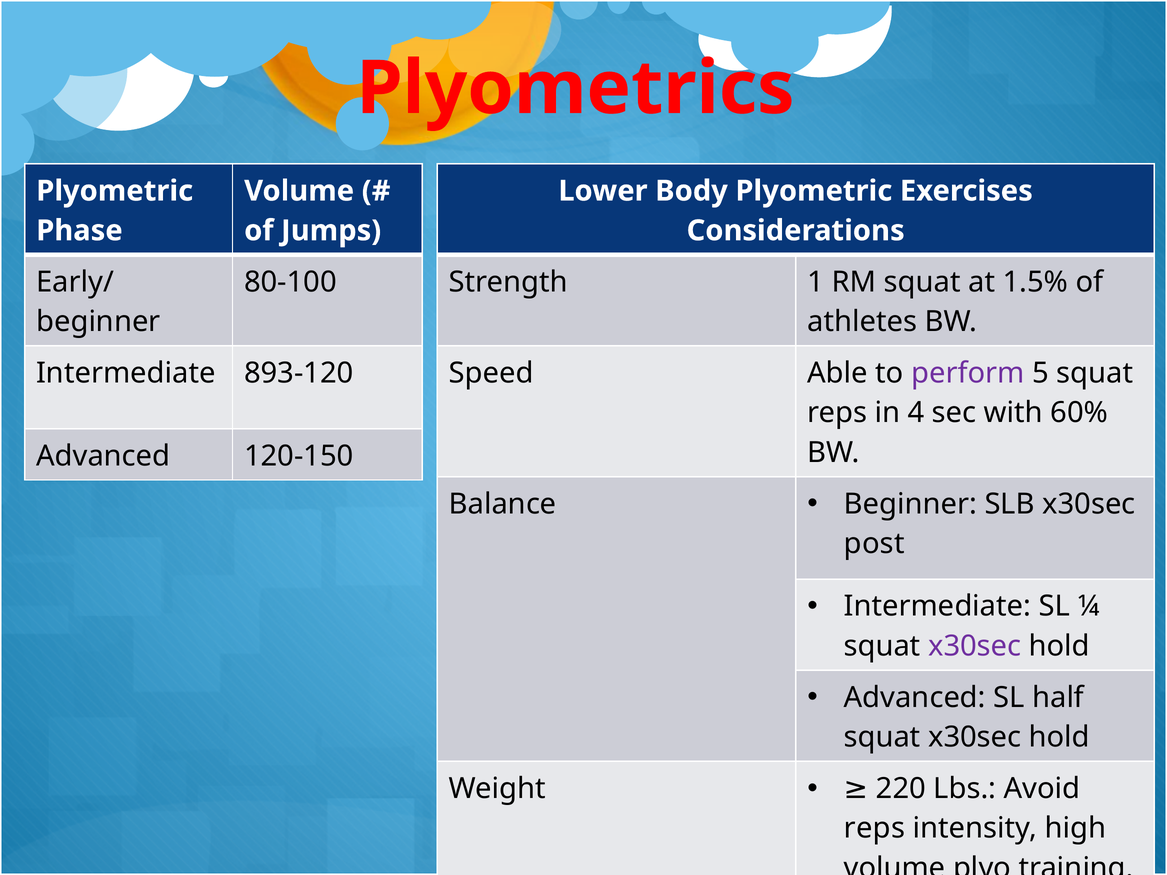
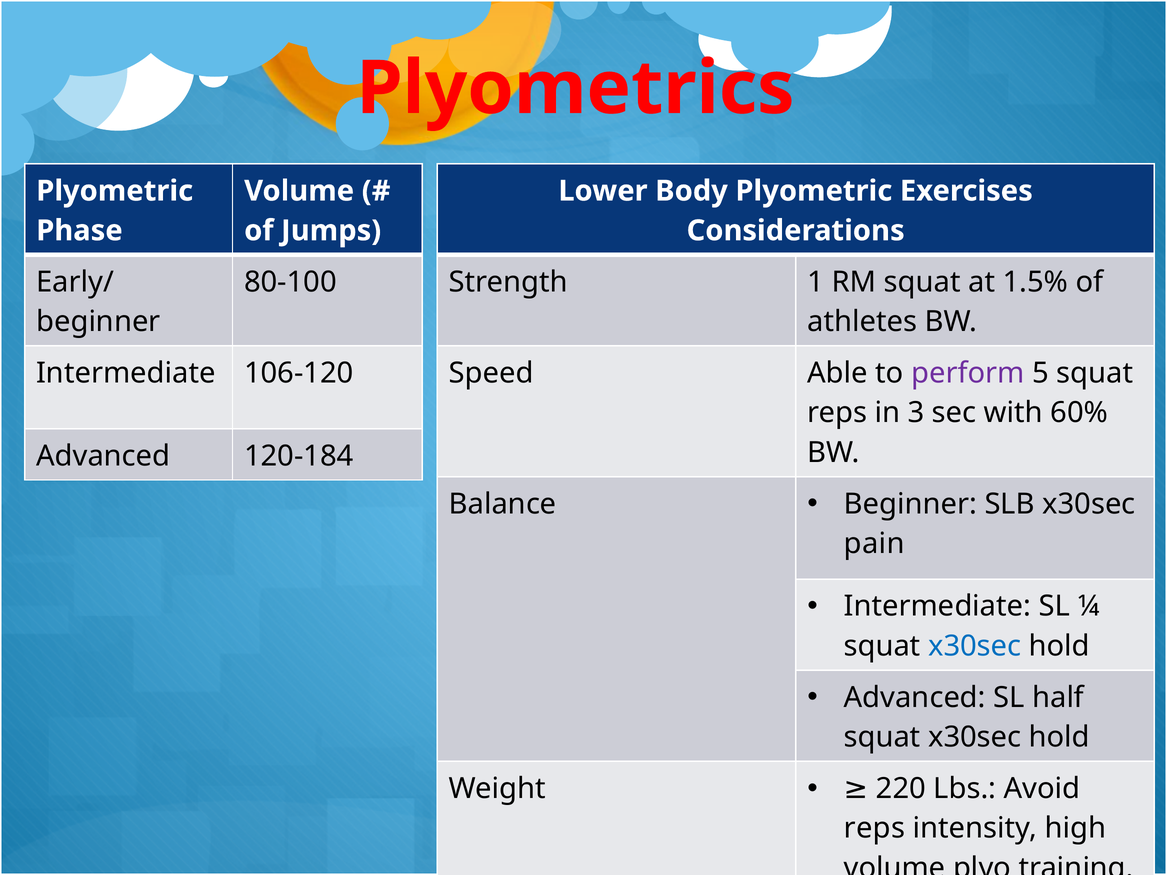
893-120: 893-120 -> 106-120
4: 4 -> 3
120-150: 120-150 -> 120-184
post: post -> pain
x30sec at (975, 646) colour: purple -> blue
